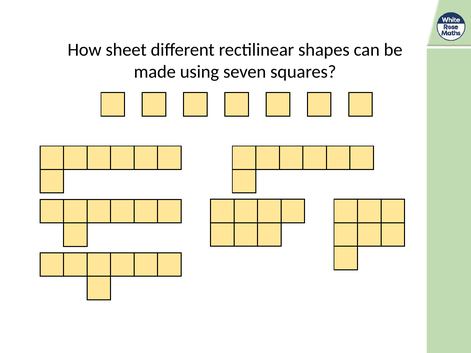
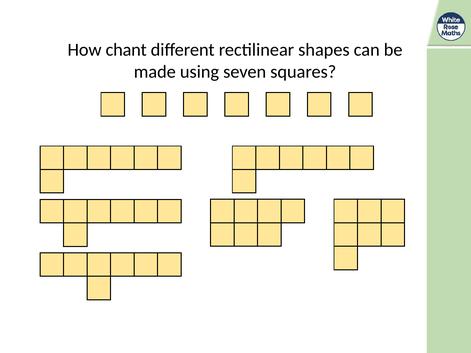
sheet: sheet -> chant
